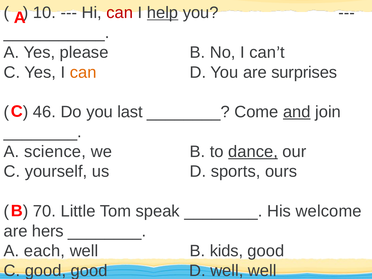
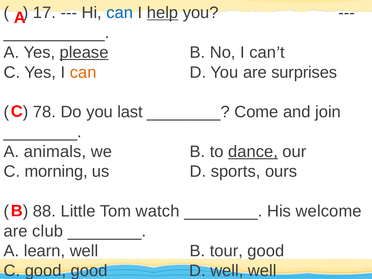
10: 10 -> 17
can at (120, 13) colour: red -> blue
please underline: none -> present
46: 46 -> 78
and underline: present -> none
science: science -> animals
yourself: yourself -> morning
70: 70 -> 88
speak: speak -> watch
hers: hers -> club
each: each -> learn
kids: kids -> tour
